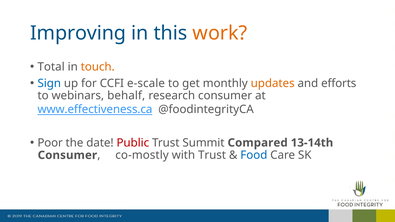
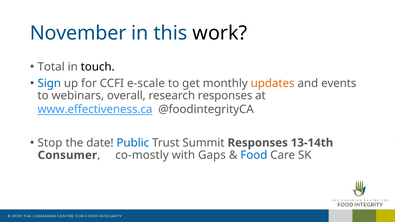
Improving: Improving -> November
work colour: orange -> black
touch colour: orange -> black
efforts: efforts -> events
behalf: behalf -> overall
research consumer: consumer -> responses
Poor: Poor -> Stop
Public colour: red -> blue
Summit Compared: Compared -> Responses
with Trust: Trust -> Gaps
